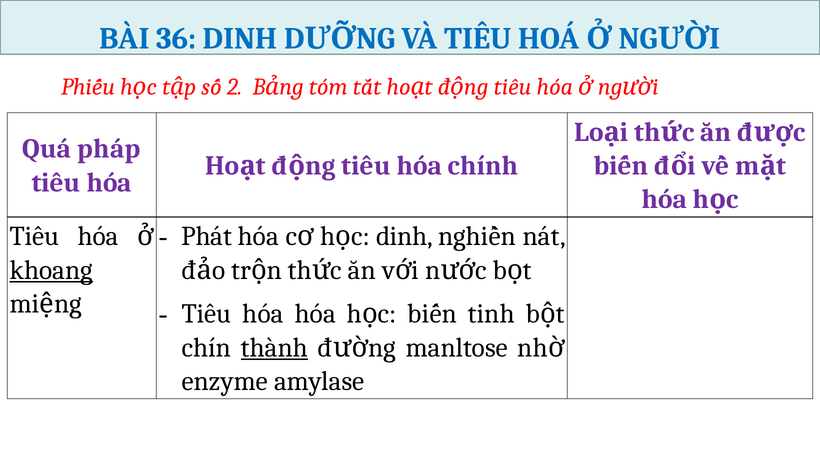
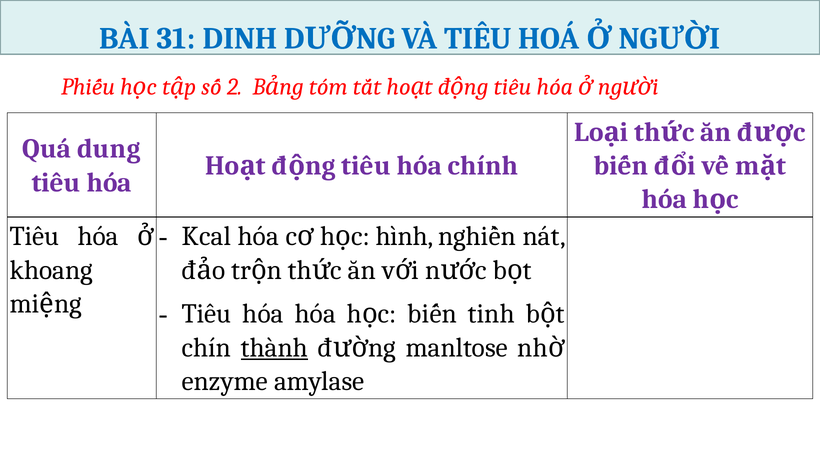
36: 36 -> 31
pháp: pháp -> dung
Phát: Phát -> Kcal
dinh at (404, 236): dinh -> hình
khoang underline: present -> none
